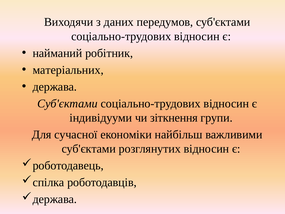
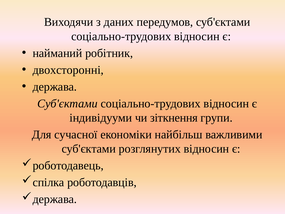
матеріальних: матеріальних -> двохсторонні
